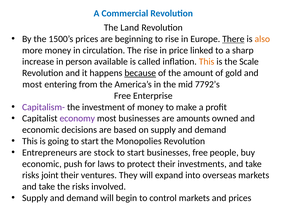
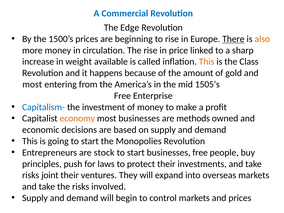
Land: Land -> Edge
person: person -> weight
Scale: Scale -> Class
because underline: present -> none
7792’s: 7792’s -> 1505’s
Capitalism- colour: purple -> blue
economy colour: purple -> orange
amounts: amounts -> methods
economic at (42, 164): economic -> principles
